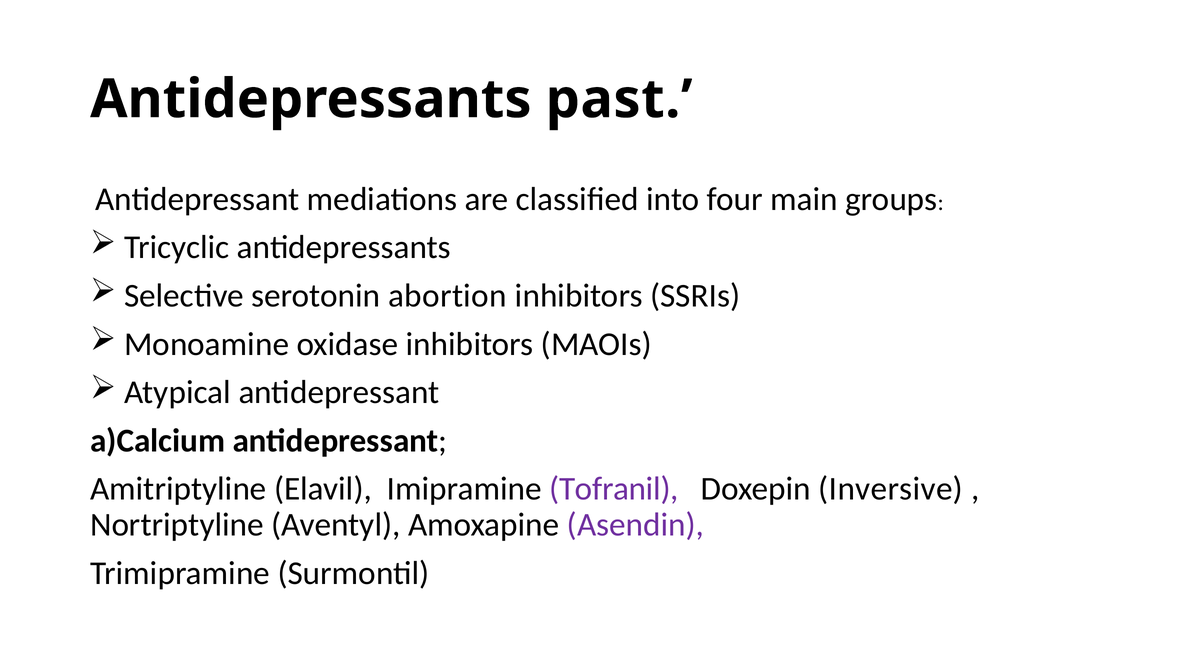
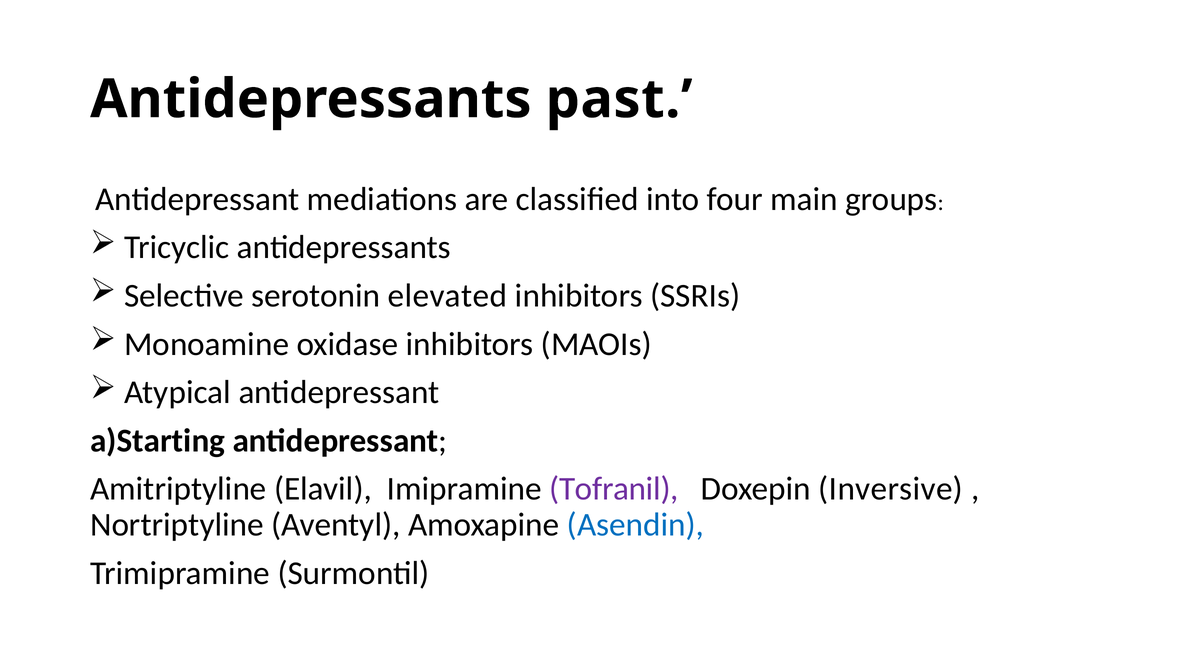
abortion: abortion -> elevated
a)Calcium: a)Calcium -> a)Starting
Asendin colour: purple -> blue
